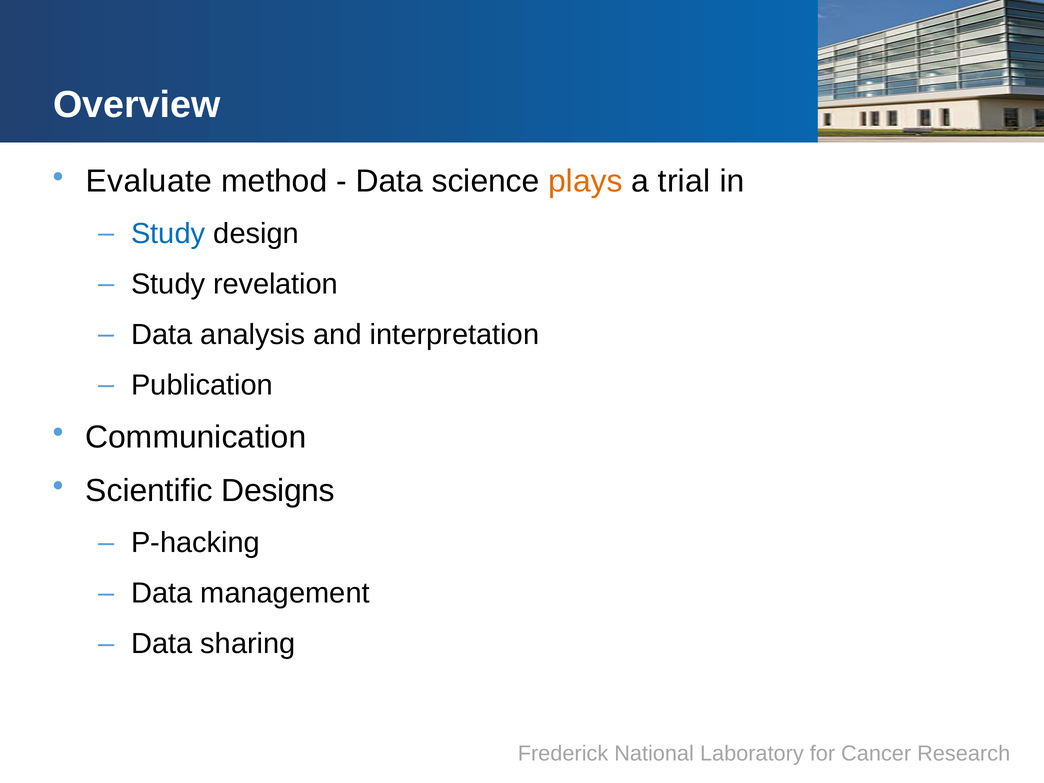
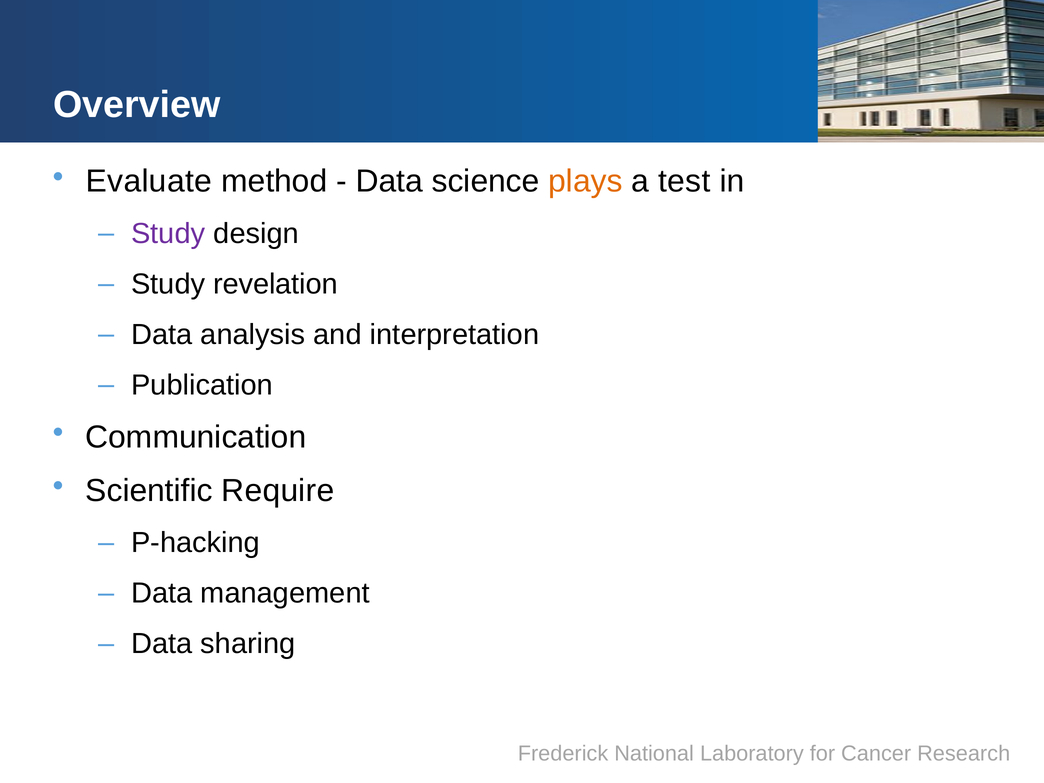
trial: trial -> test
Study at (168, 234) colour: blue -> purple
Designs: Designs -> Require
